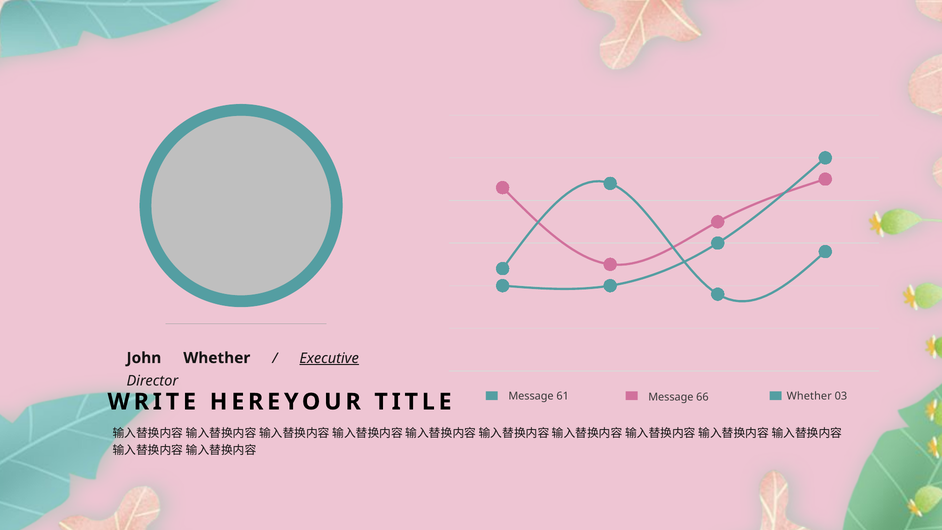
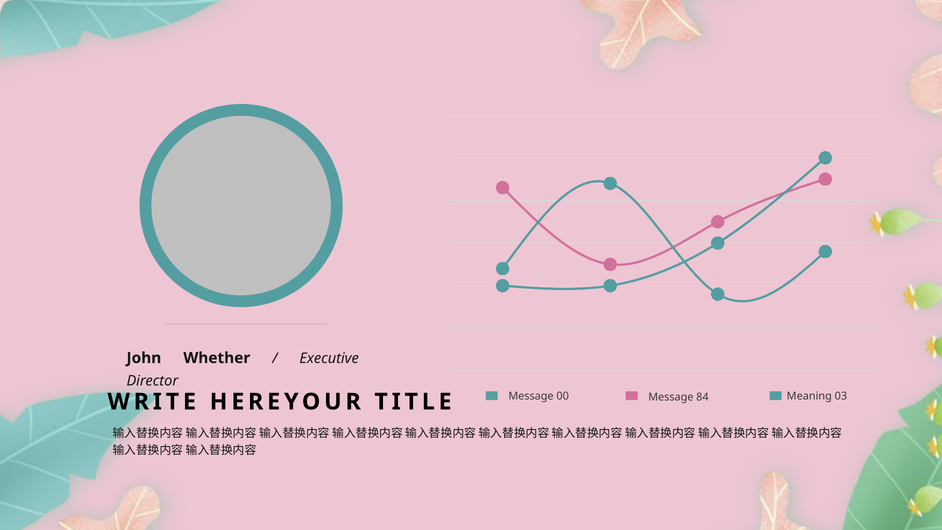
Executive underline: present -> none
61: 61 -> 00
Whether at (809, 396): Whether -> Meaning
66: 66 -> 84
